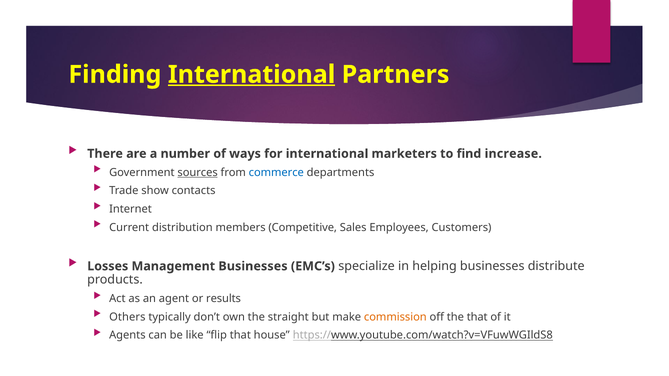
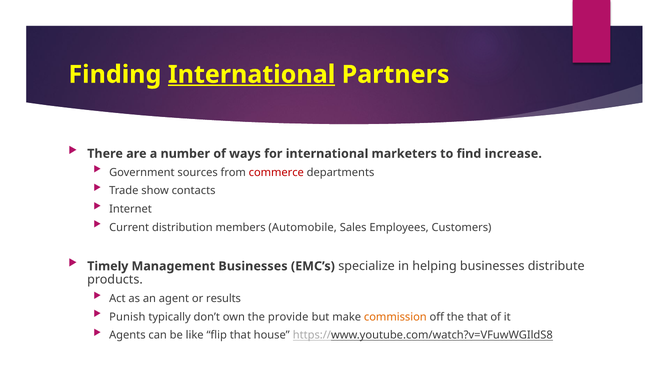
sources underline: present -> none
commerce colour: blue -> red
Competitive: Competitive -> Automobile
Losses: Losses -> Timely
Others: Others -> Punish
straight: straight -> provide
